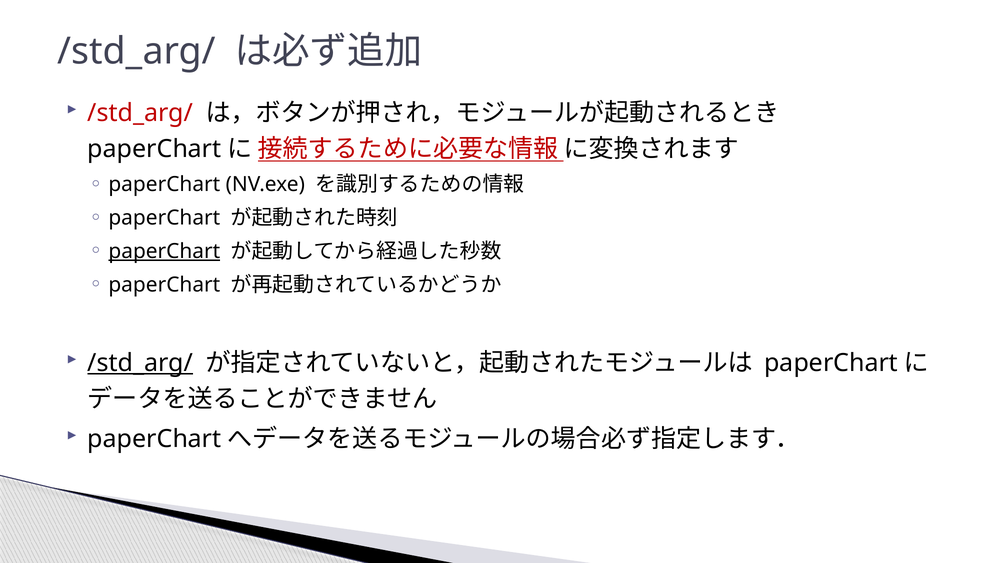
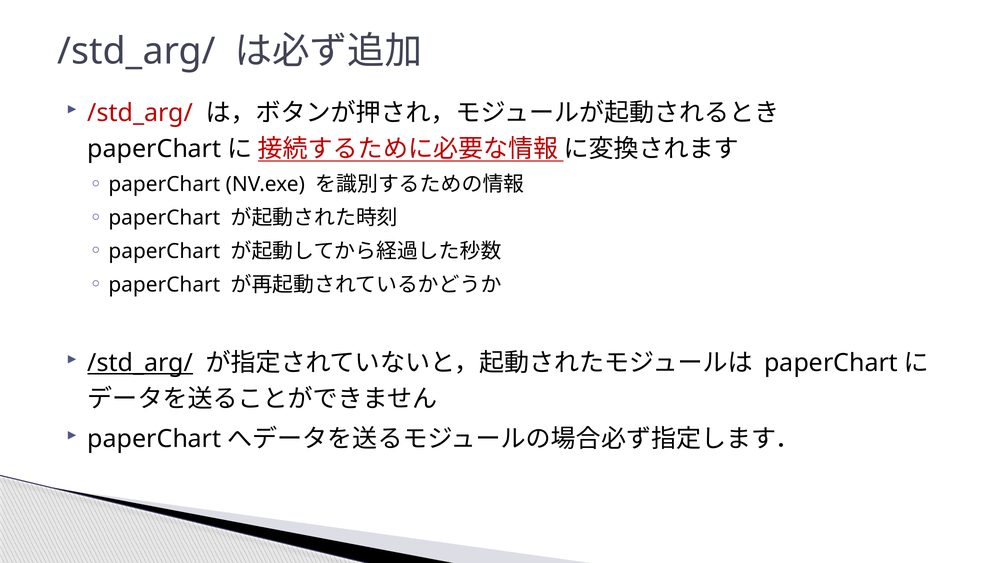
paperChart at (164, 251) underline: present -> none
